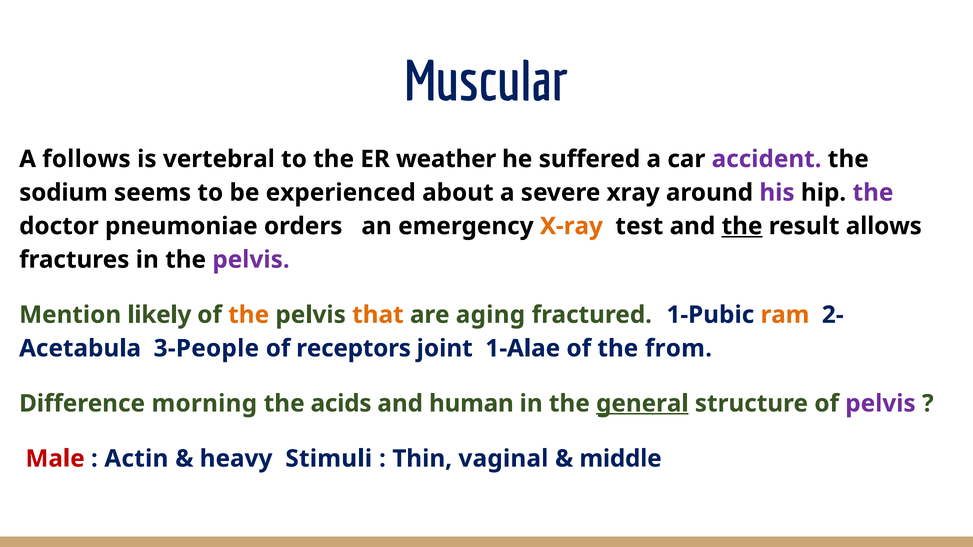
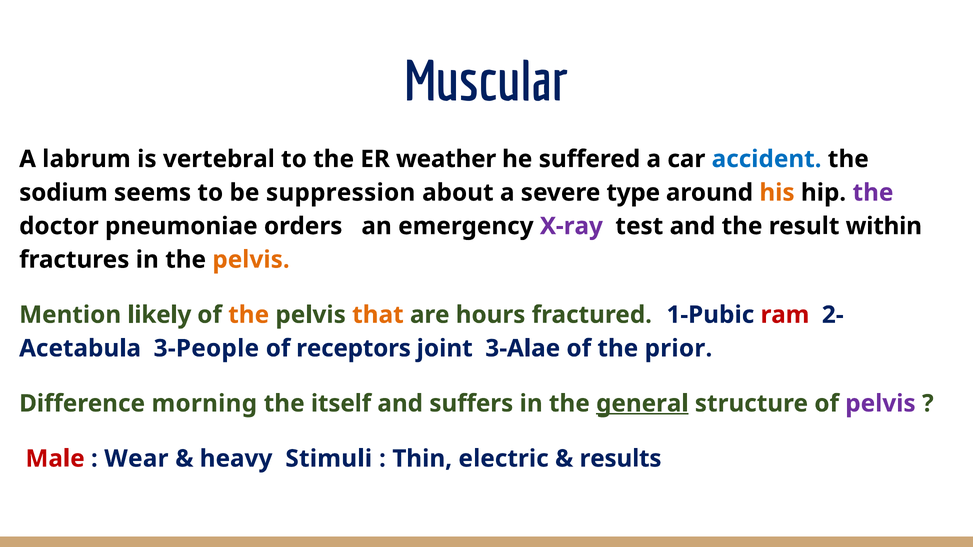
follows: follows -> labrum
accident colour: purple -> blue
experienced: experienced -> suppression
xray: xray -> type
his colour: purple -> orange
X-ray colour: orange -> purple
the at (742, 226) underline: present -> none
allows: allows -> within
pelvis at (251, 260) colour: purple -> orange
aging: aging -> hours
ram colour: orange -> red
1-Alae: 1-Alae -> 3-Alae
from: from -> prior
acids: acids -> itself
human: human -> suffers
Actin: Actin -> Wear
vaginal: vaginal -> electric
middle: middle -> results
